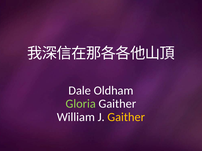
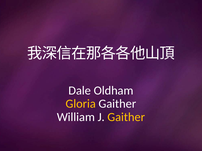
Gloria colour: light green -> yellow
